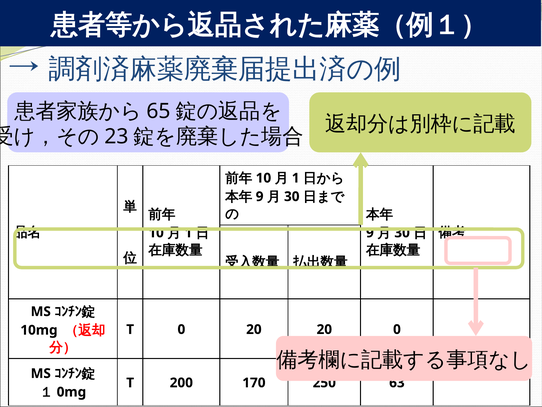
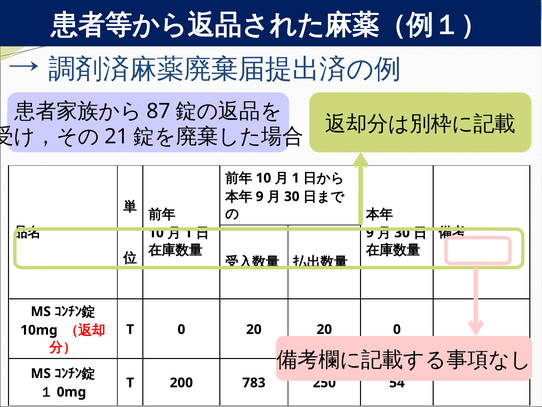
65: 65 -> 87
23: 23 -> 21
170: 170 -> 783
63: 63 -> 54
